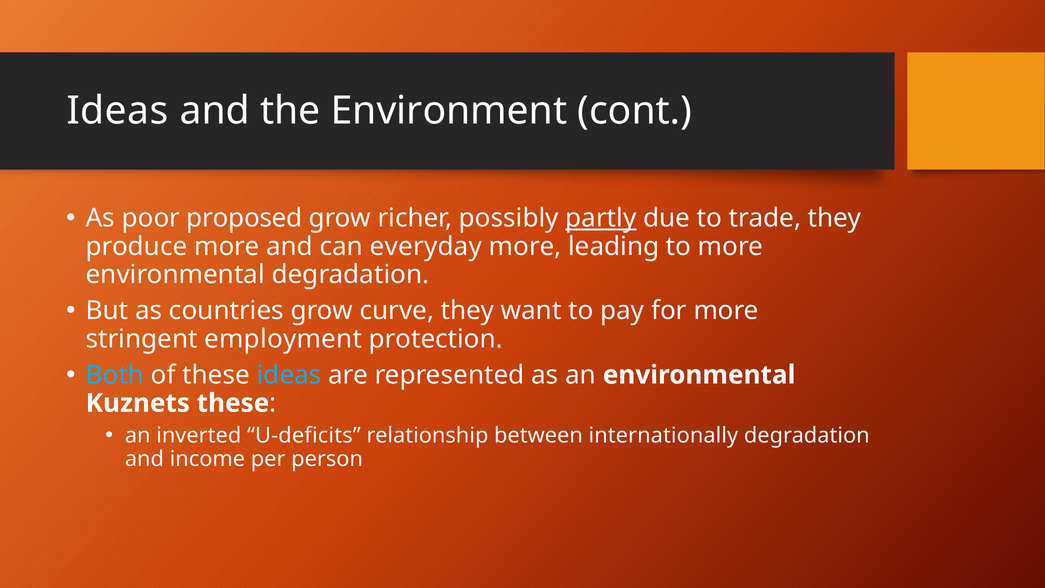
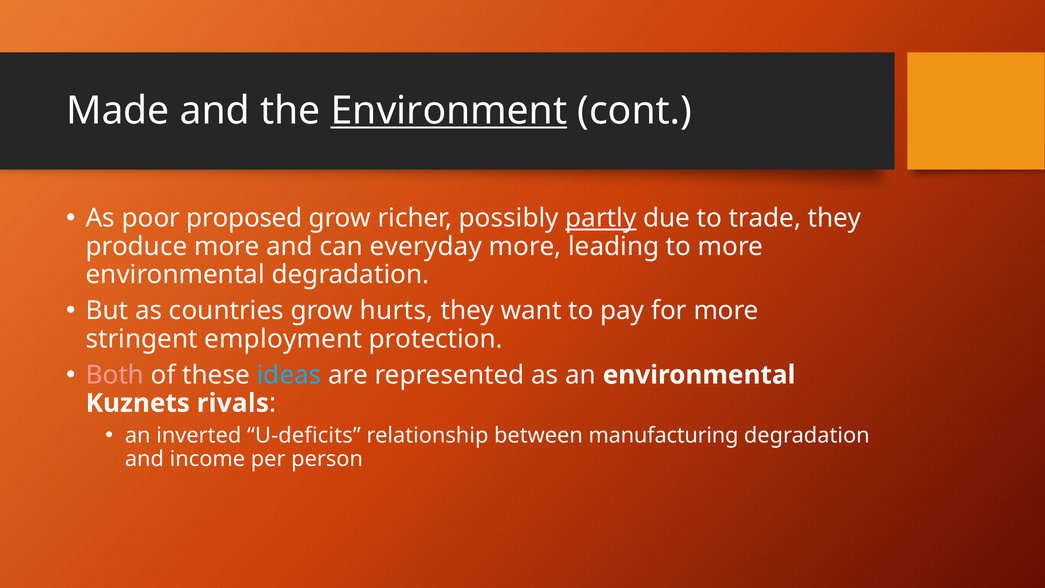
Ideas at (118, 111): Ideas -> Made
Environment underline: none -> present
curve: curve -> hurts
Both colour: light blue -> pink
Kuznets these: these -> rivals
internationally: internationally -> manufacturing
